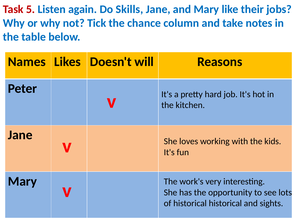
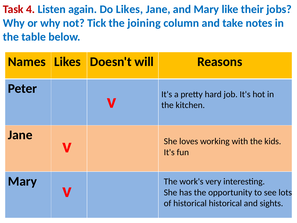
5: 5 -> 4
Do Skills: Skills -> Likes
chance: chance -> joining
